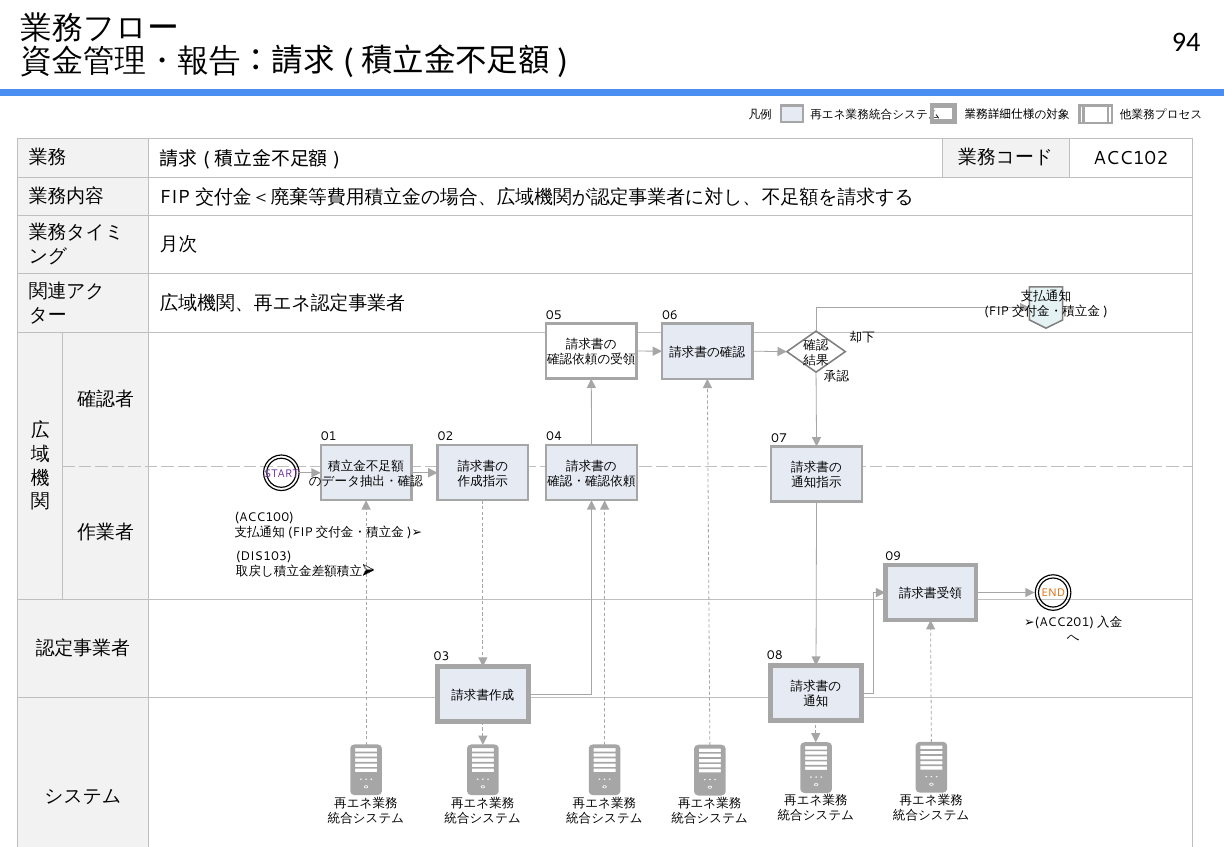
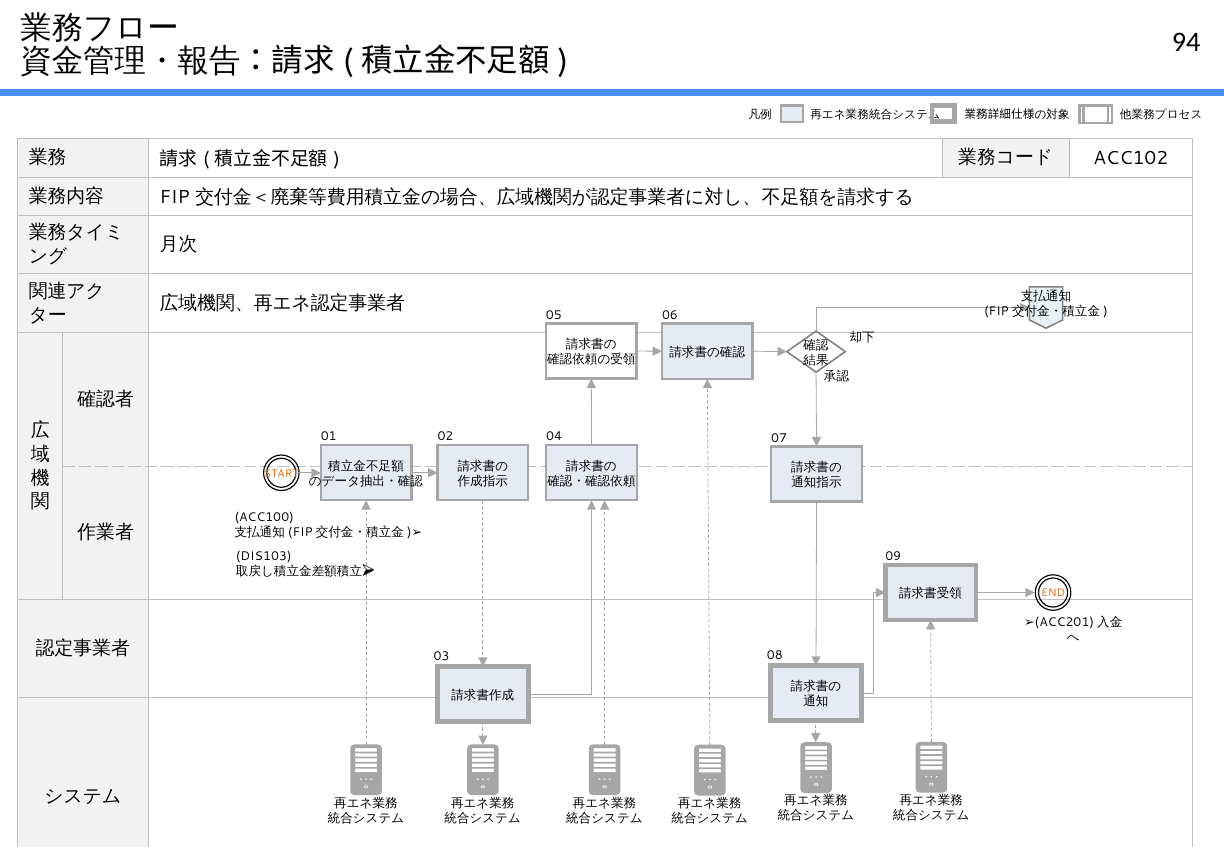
START colour: purple -> orange
